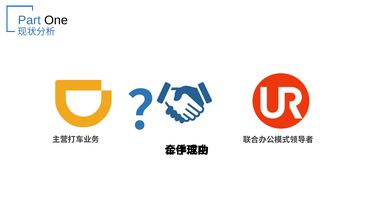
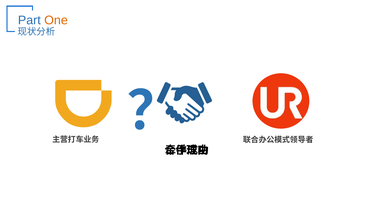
One colour: black -> orange
